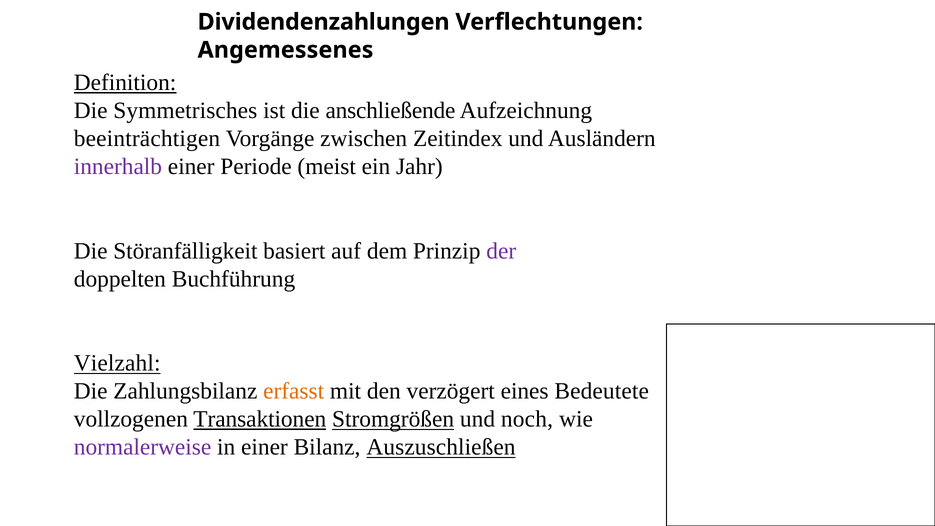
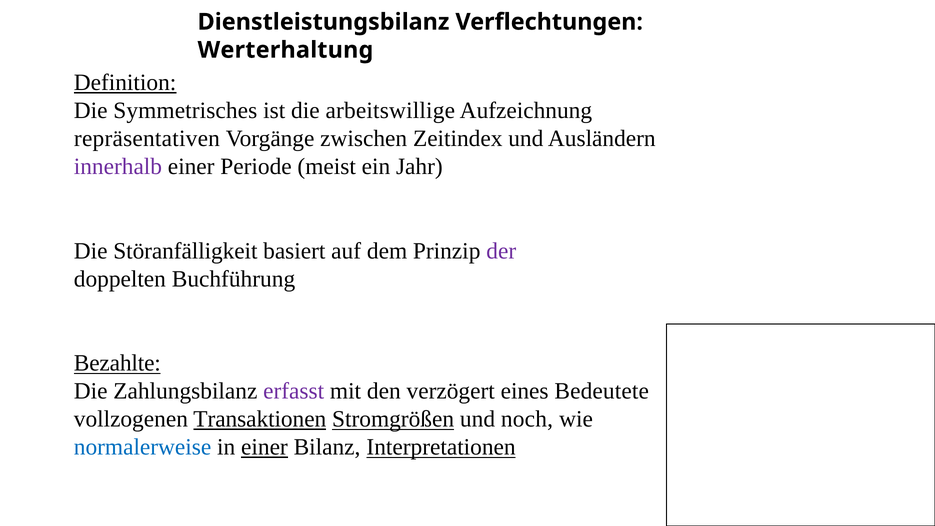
Dividendenzahlungen: Dividendenzahlungen -> Dienstleistungsbilanz
Angemessenes: Angemessenes -> Werterhaltung
anschließende: anschließende -> arbeitswillige
beeinträchtigen: beeinträchtigen -> repräsentativen
Vielzahl: Vielzahl -> Bezahlte
erfasst colour: orange -> purple
normalerweise colour: purple -> blue
einer at (264, 447) underline: none -> present
Auszuschließen: Auszuschließen -> Interpretationen
